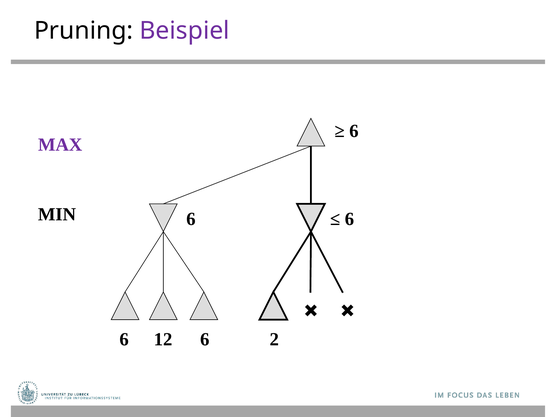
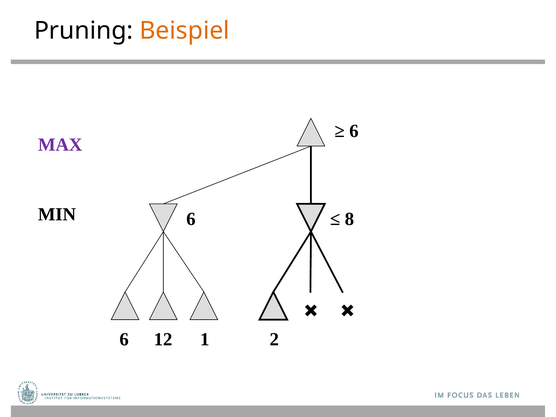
Beispiel colour: purple -> orange
6 at (349, 219): 6 -> 8
12 6: 6 -> 1
